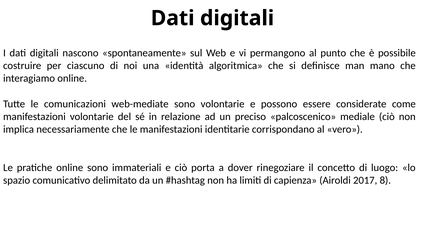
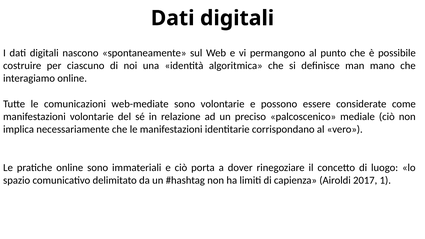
8: 8 -> 1
